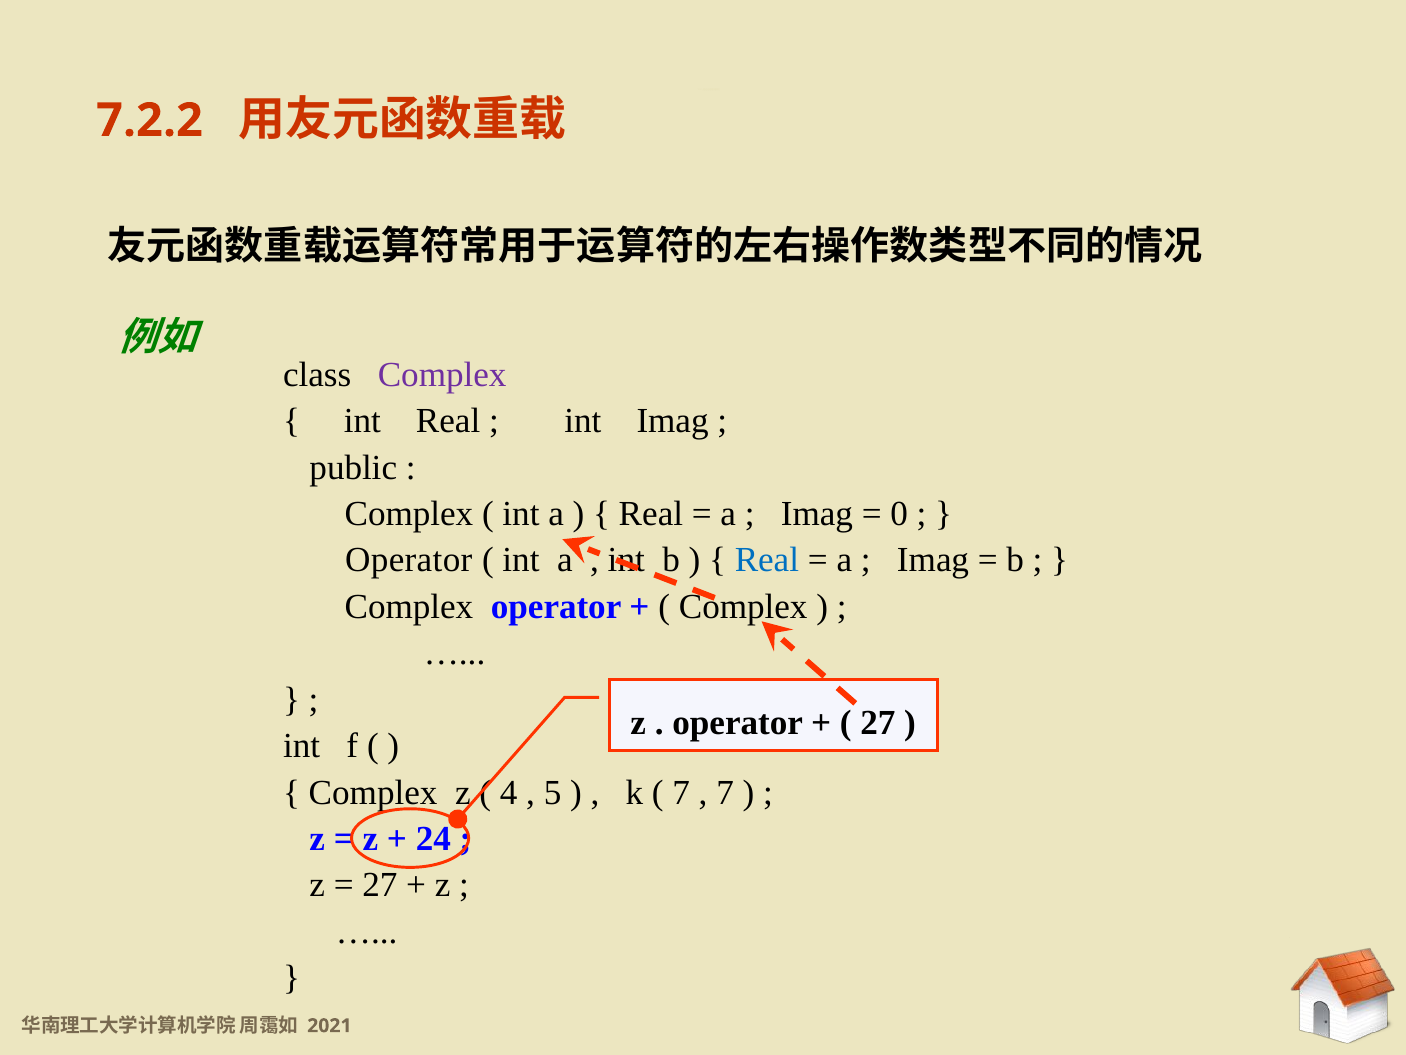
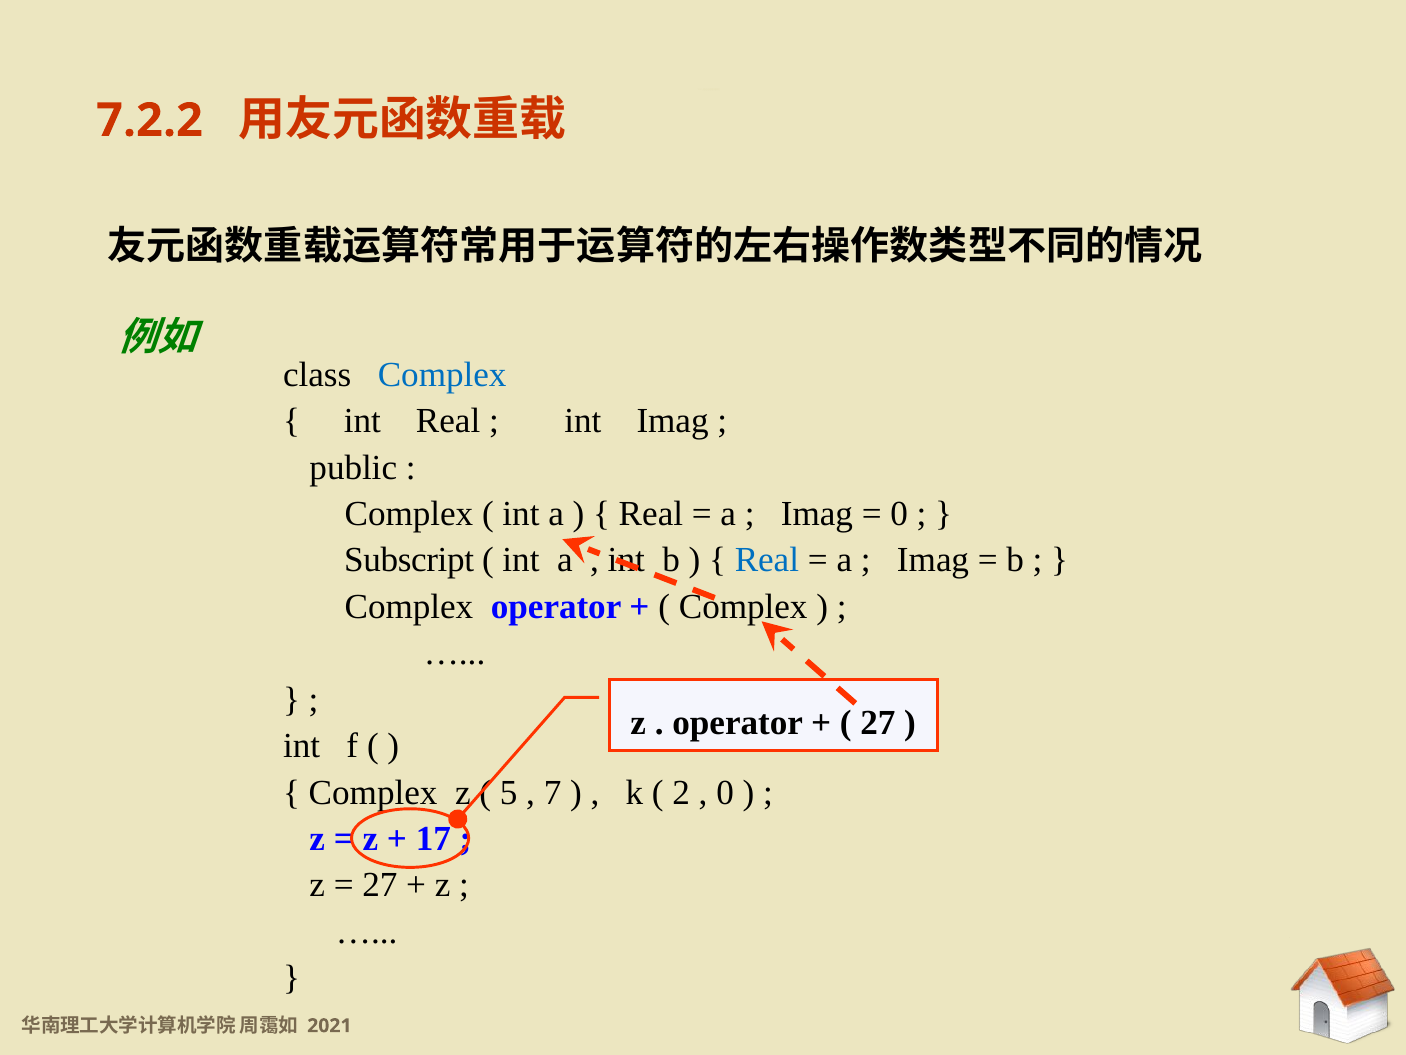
Complex at (442, 375) colour: purple -> blue
Operator at (409, 560): Operator -> Subscript
4: 4 -> 5
5: 5 -> 7
7 at (681, 792): 7 -> 2
7 at (725, 792): 7 -> 0
24: 24 -> 17
